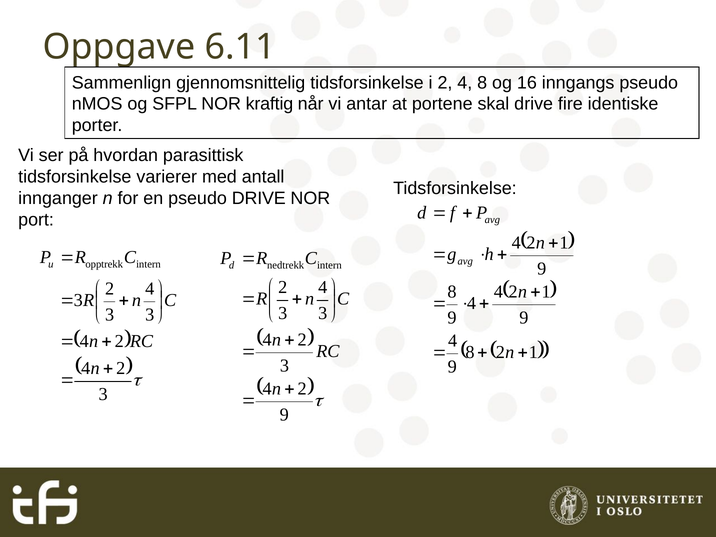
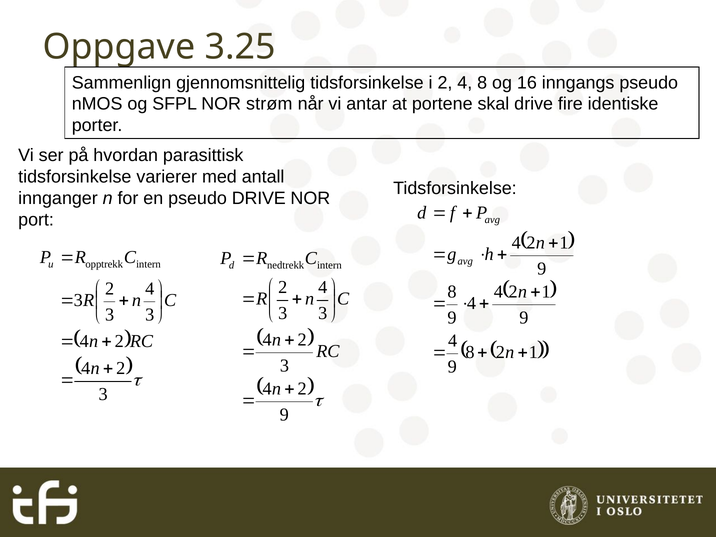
6.11: 6.11 -> 3.25
kraftig: kraftig -> strøm
